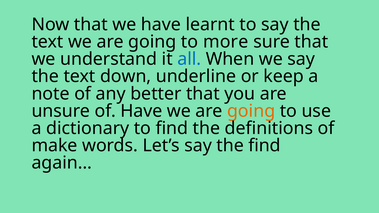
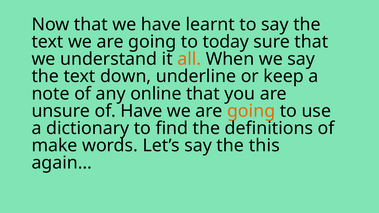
more: more -> today
all colour: blue -> orange
better: better -> online
the find: find -> this
